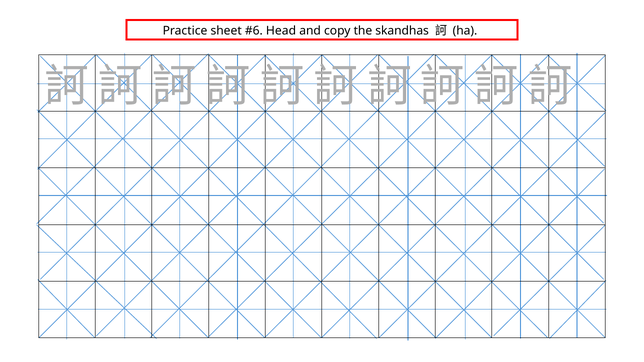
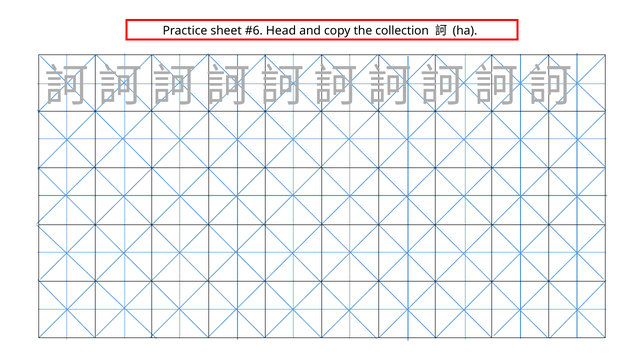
skandhas: skandhas -> collection
